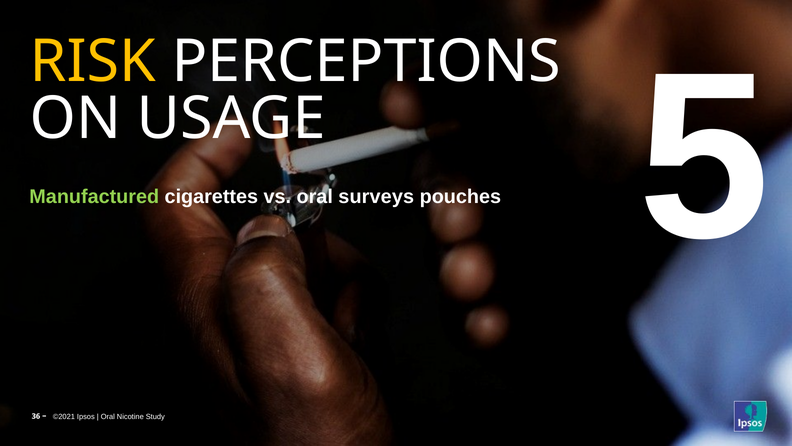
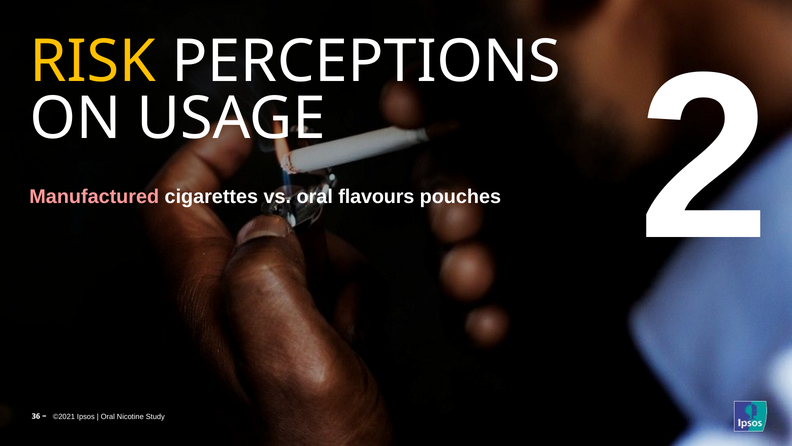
Manufactured colour: light green -> pink
surveys: surveys -> flavours
5: 5 -> 2
